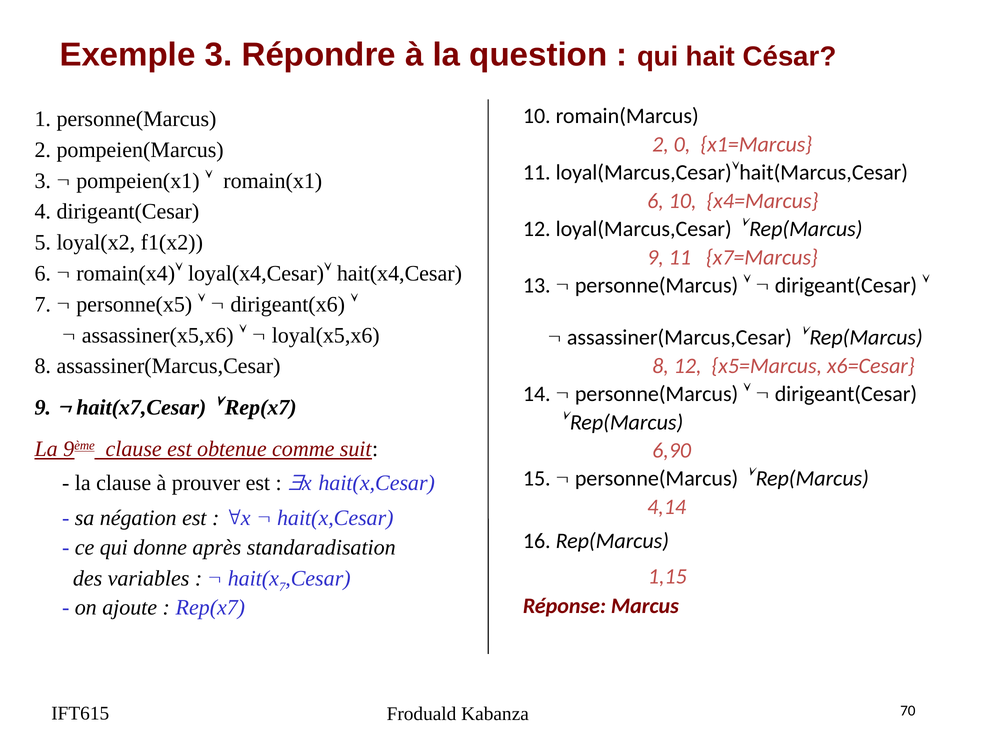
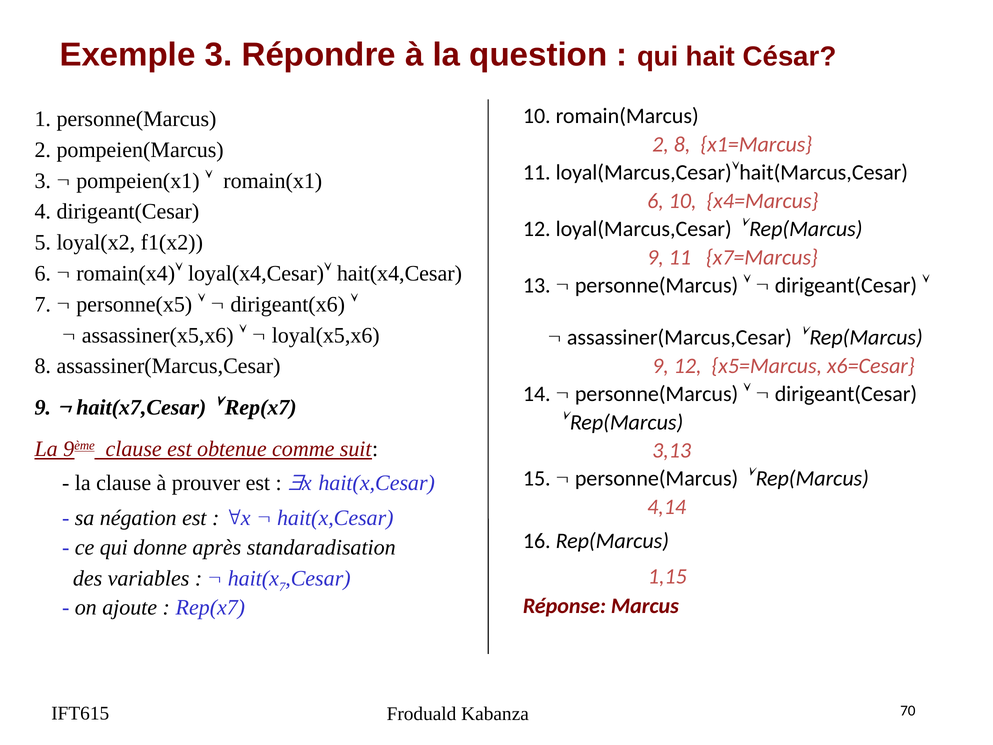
2 0: 0 -> 8
8 at (661, 366): 8 -> 9
6,90: 6,90 -> 3,13
